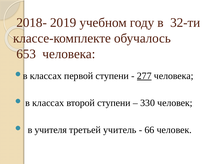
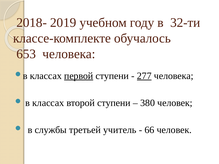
первой underline: none -> present
330: 330 -> 380
учителя: учителя -> службы
